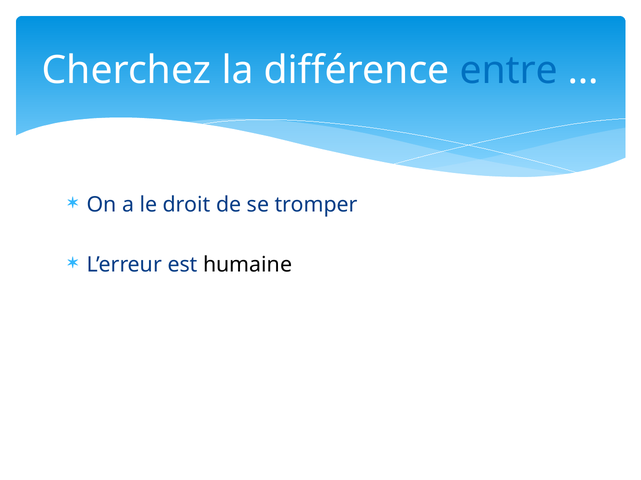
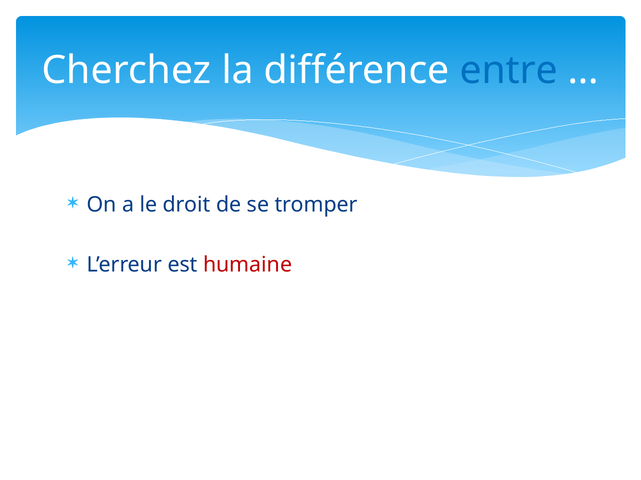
humaine colour: black -> red
